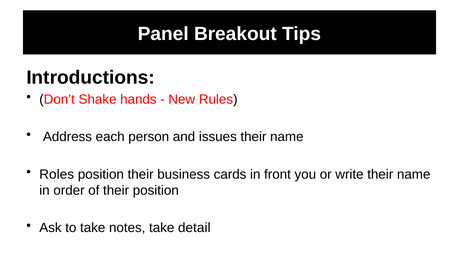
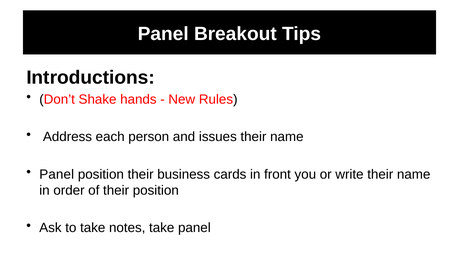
Roles at (57, 174): Roles -> Panel
take detail: detail -> panel
